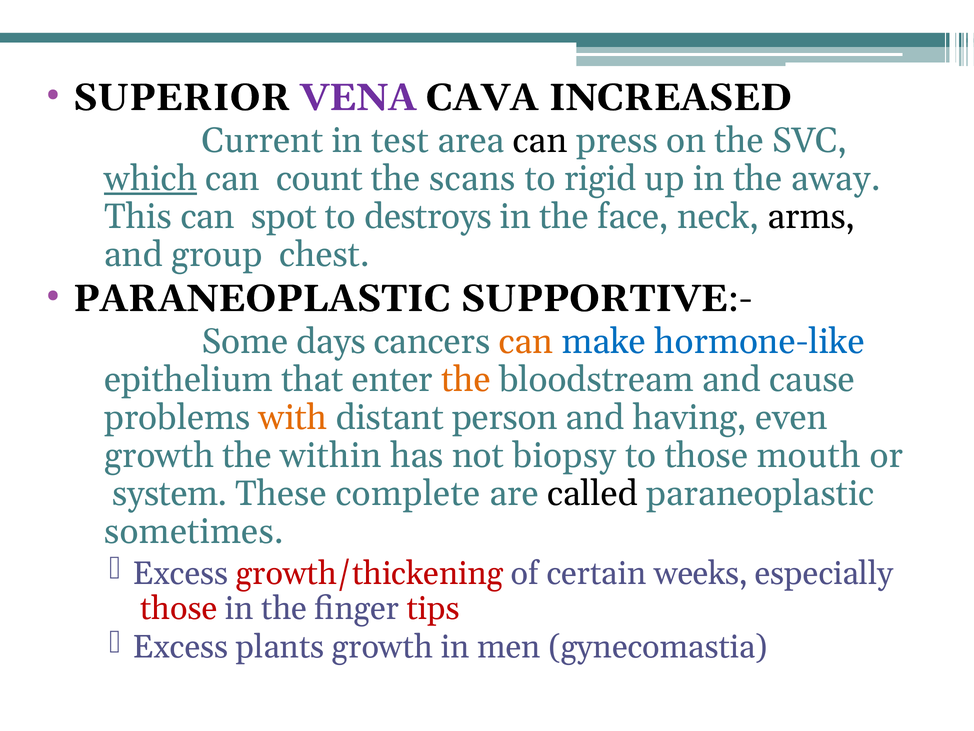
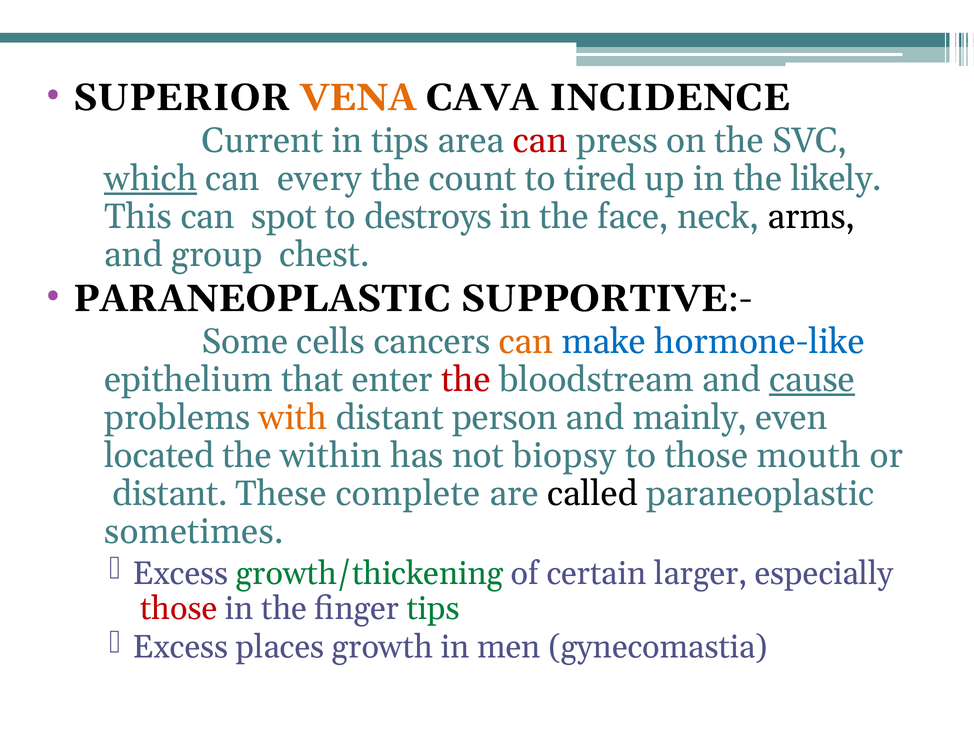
VENA colour: purple -> orange
INCREASED: INCREASED -> INCIDENCE
in test: test -> tips
can at (540, 141) colour: black -> red
count: count -> every
scans: scans -> count
rigid: rigid -> tired
away: away -> likely
days: days -> cells
the at (466, 379) colour: orange -> red
cause underline: none -> present
having: having -> mainly
growth at (159, 455): growth -> located
system at (170, 493): system -> distant
growth/thickening colour: red -> green
weeks: weeks -> larger
tips at (433, 608) colour: red -> green
plants: plants -> places
